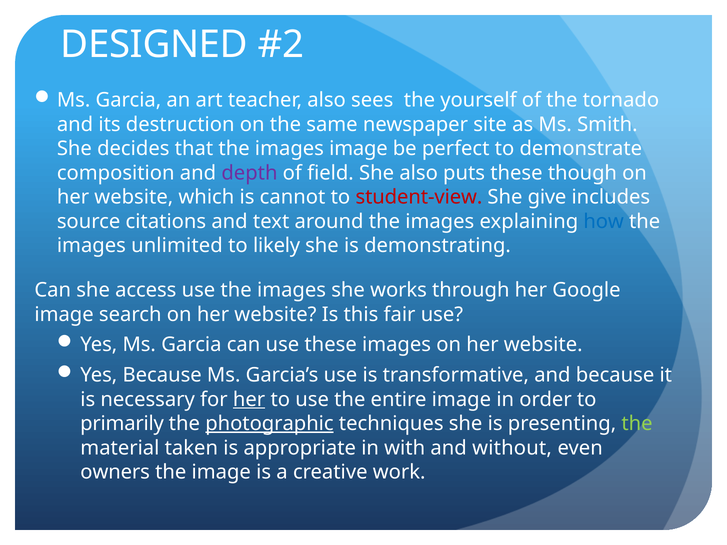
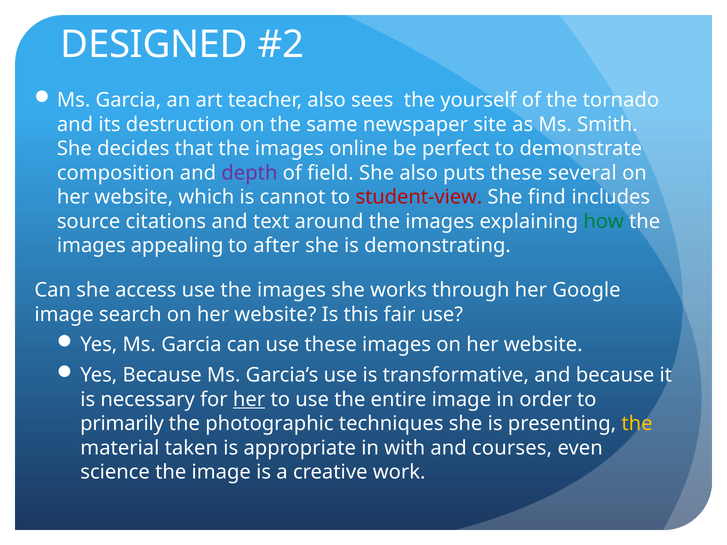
images image: image -> online
though: though -> several
give: give -> find
how colour: blue -> green
unlimited: unlimited -> appealing
likely: likely -> after
photographic underline: present -> none
the at (637, 424) colour: light green -> yellow
without: without -> courses
owners: owners -> science
